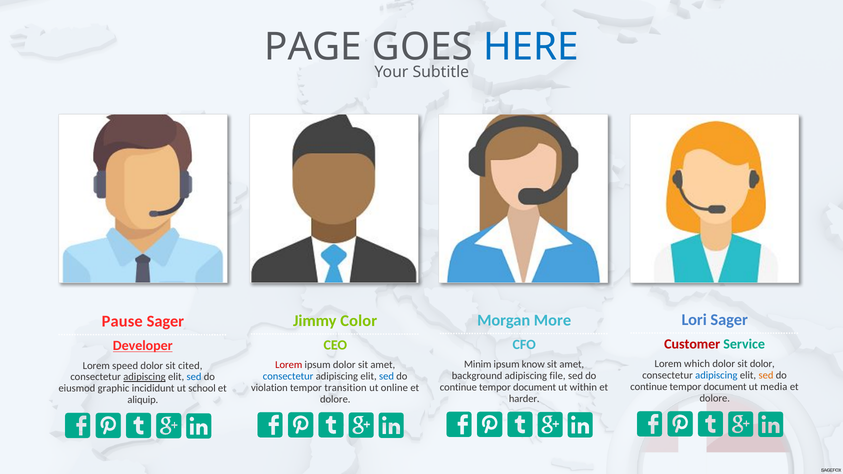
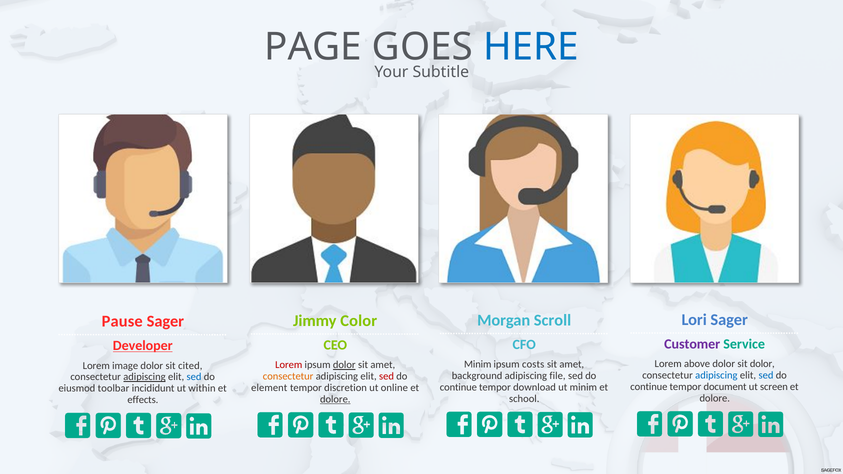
More: More -> Scroll
Customer colour: red -> purple
which: which -> above
know: know -> costs
dolor at (344, 365) underline: none -> present
speed: speed -> image
sed at (766, 375) colour: orange -> blue
consectetur at (288, 376) colour: blue -> orange
sed at (386, 376) colour: blue -> red
media: media -> screen
document at (535, 387): document -> download
ut within: within -> minim
violation: violation -> element
transition: transition -> discretion
graphic: graphic -> toolbar
school: school -> within
harder: harder -> school
dolore at (335, 399) underline: none -> present
aliquip: aliquip -> effects
